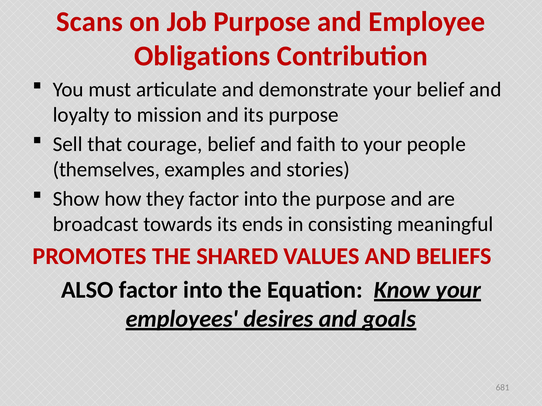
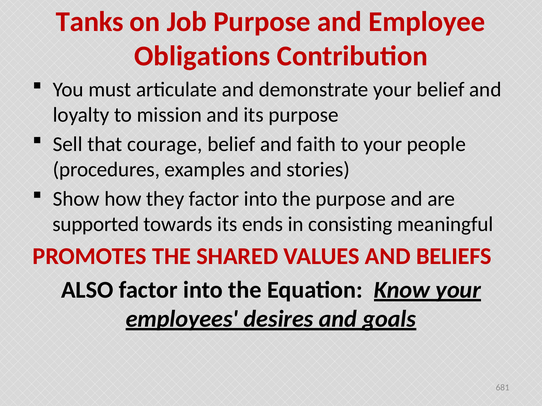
Scans: Scans -> Tanks
themselves: themselves -> procedures
broadcast: broadcast -> supported
